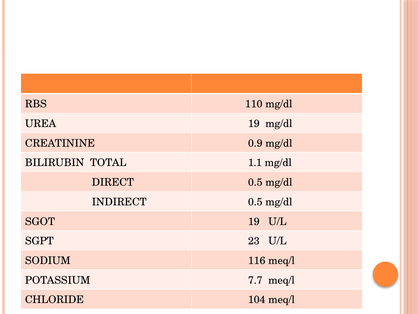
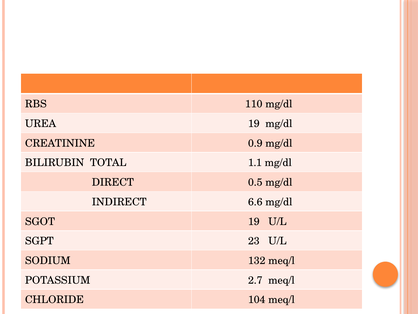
INDIRECT 0.5: 0.5 -> 6.6
116: 116 -> 132
7.7: 7.7 -> 2.7
